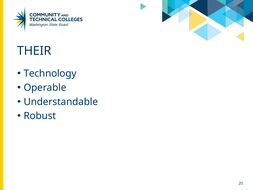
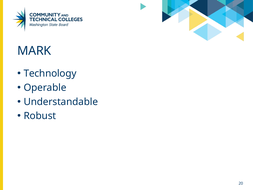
THEIR: THEIR -> MARK
